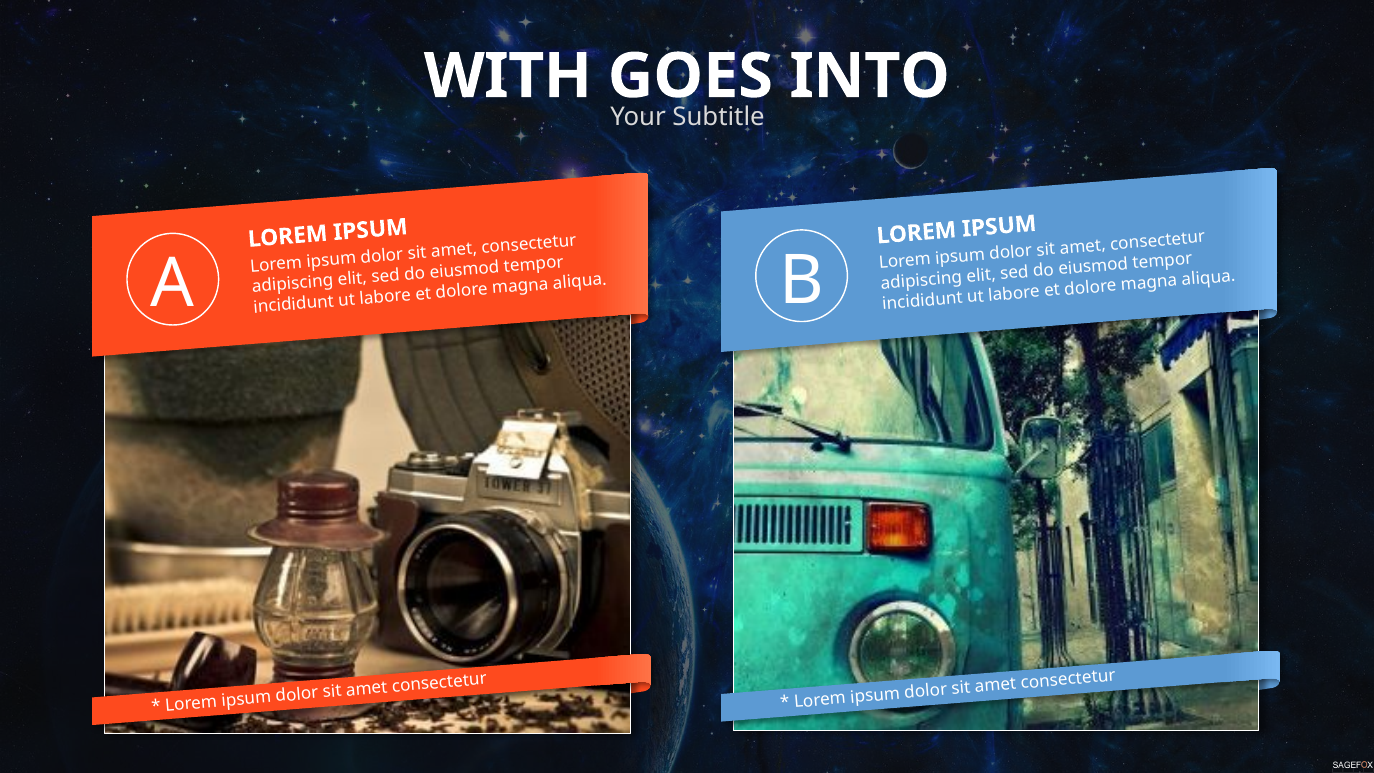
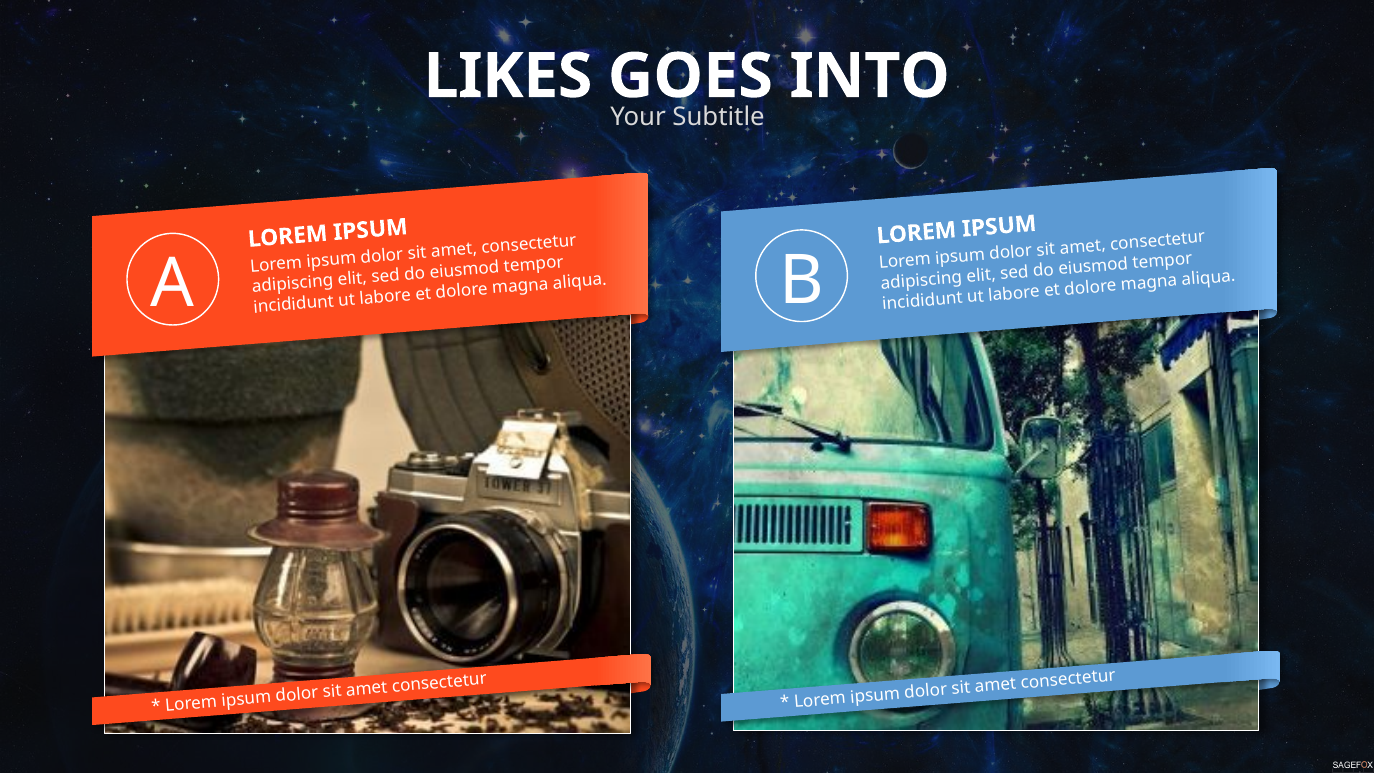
WITH: WITH -> LIKES
